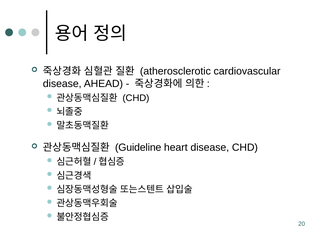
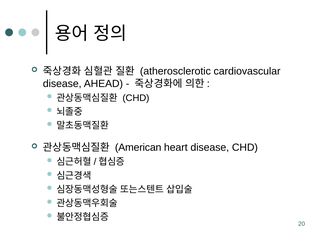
Guideline: Guideline -> American
